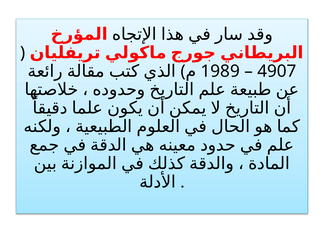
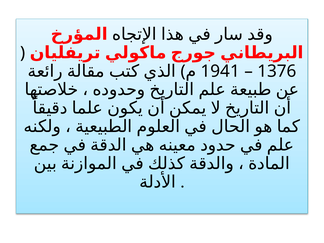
1989: 1989 -> 1941
4907: 4907 -> 1376
